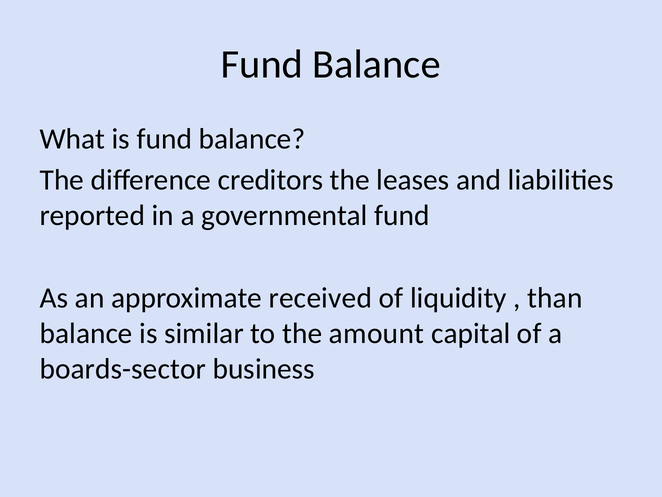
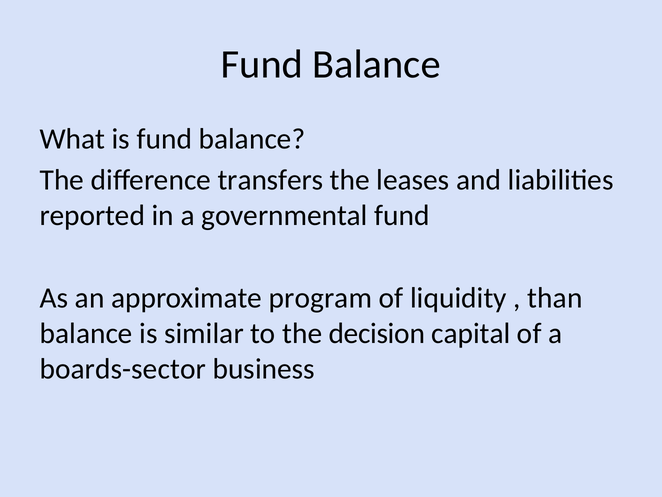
creditors: creditors -> transfers
received: received -> program
amount: amount -> decision
